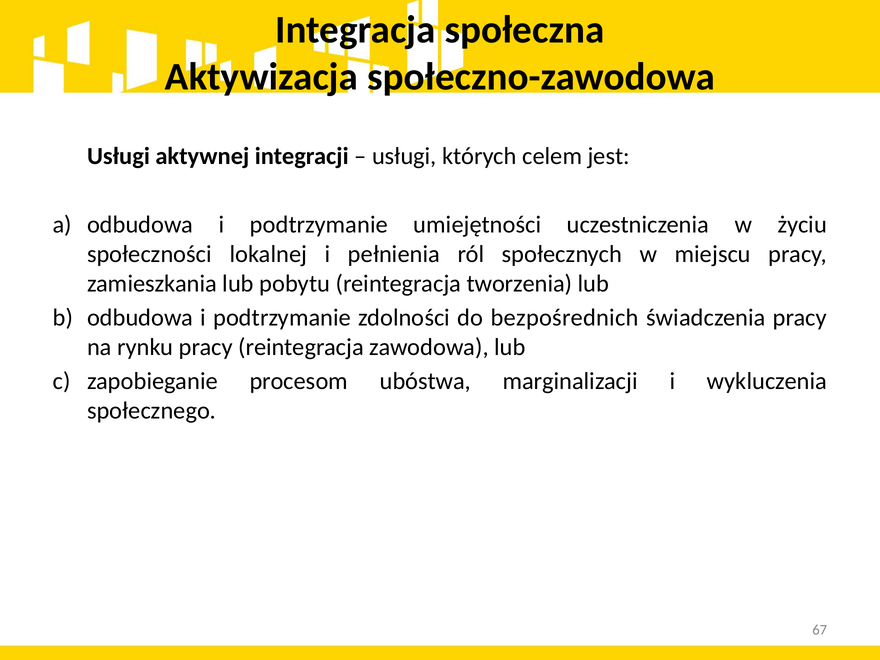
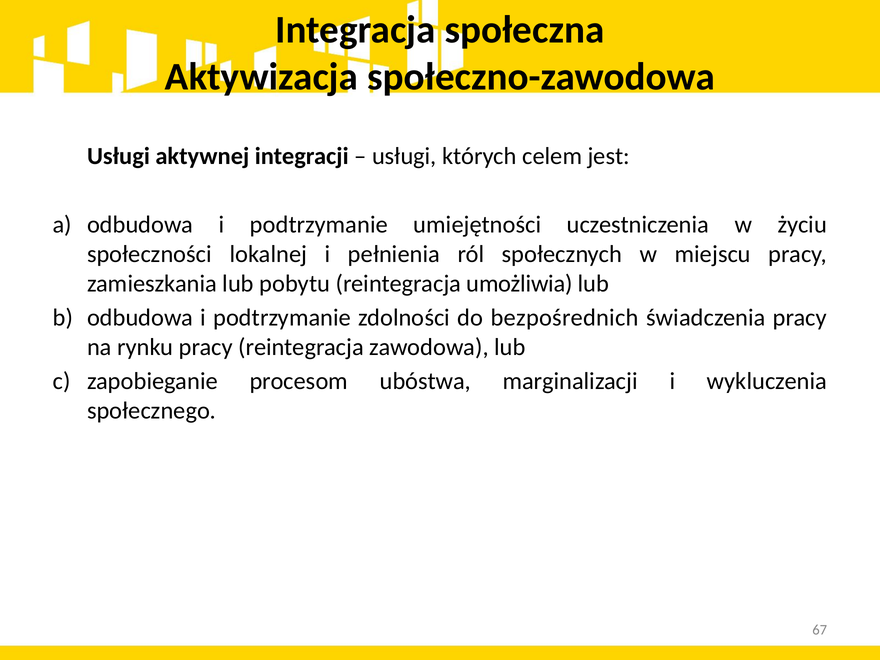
tworzenia: tworzenia -> umożliwia
